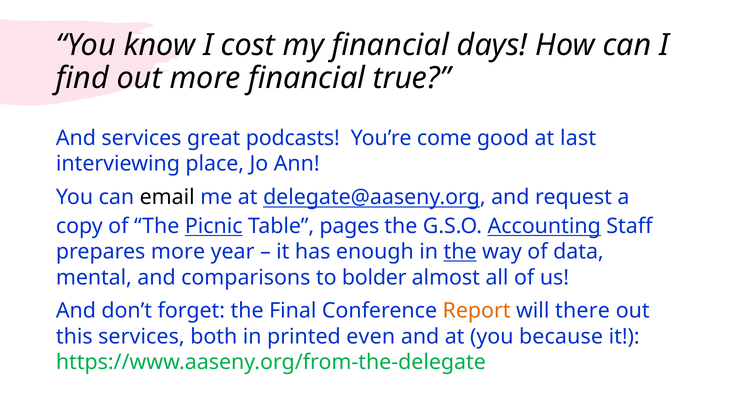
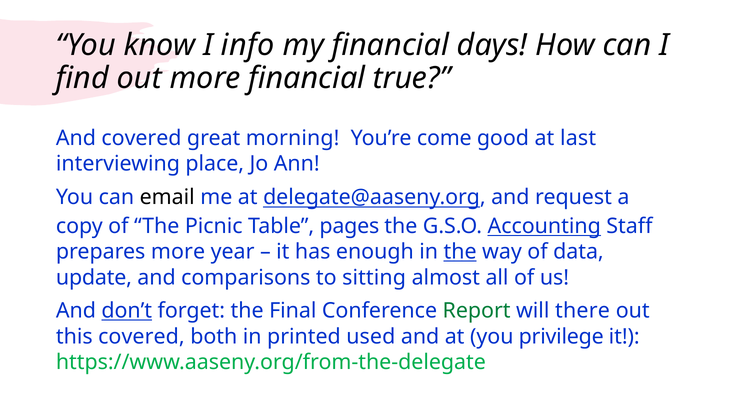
cost: cost -> info
And services: services -> covered
podcasts: podcasts -> morning
Picnic underline: present -> none
mental: mental -> update
bolder: bolder -> sitting
don’t underline: none -> present
Report colour: orange -> green
this services: services -> covered
even: even -> used
because: because -> privilege
